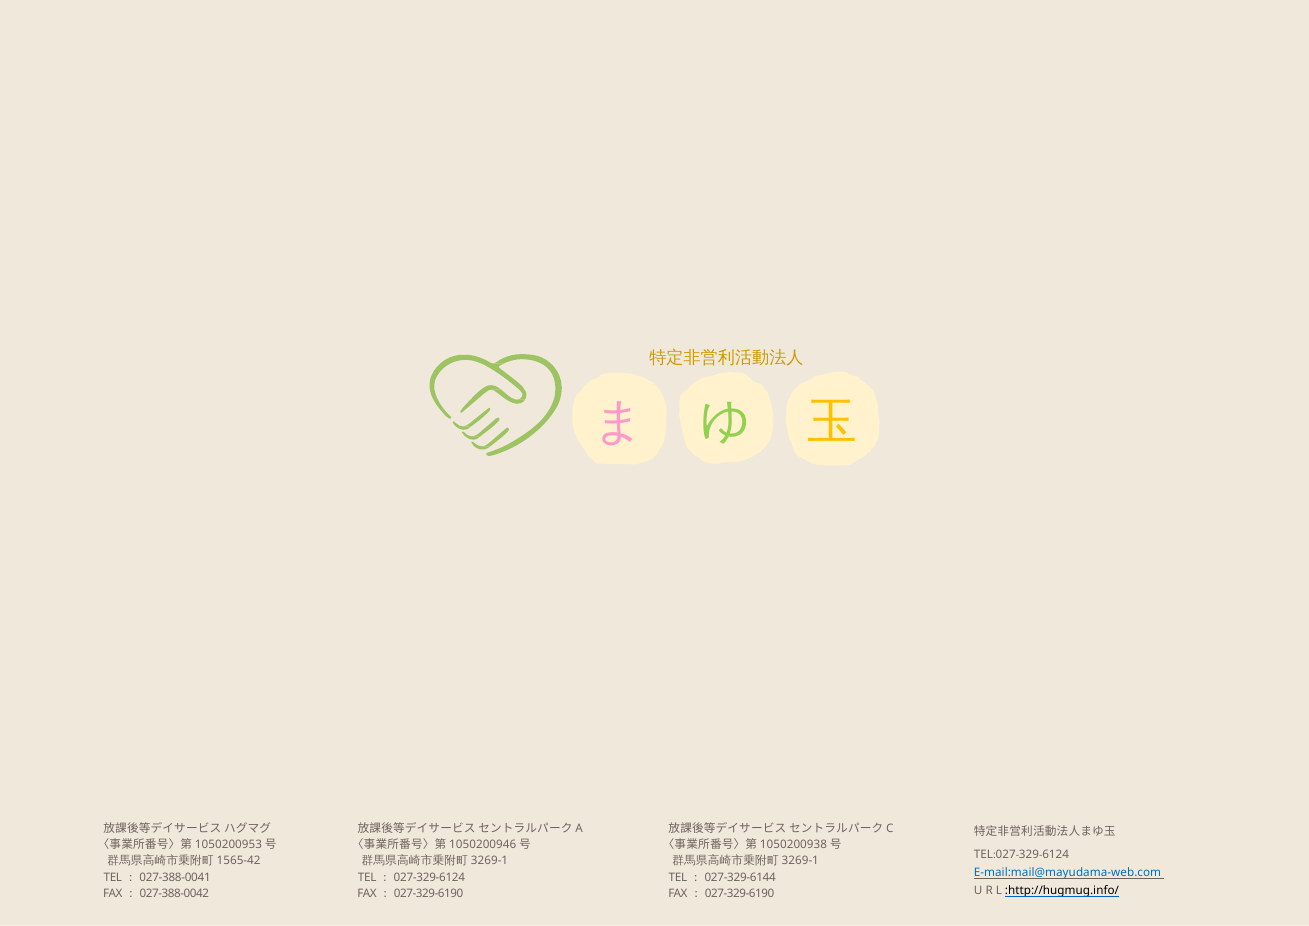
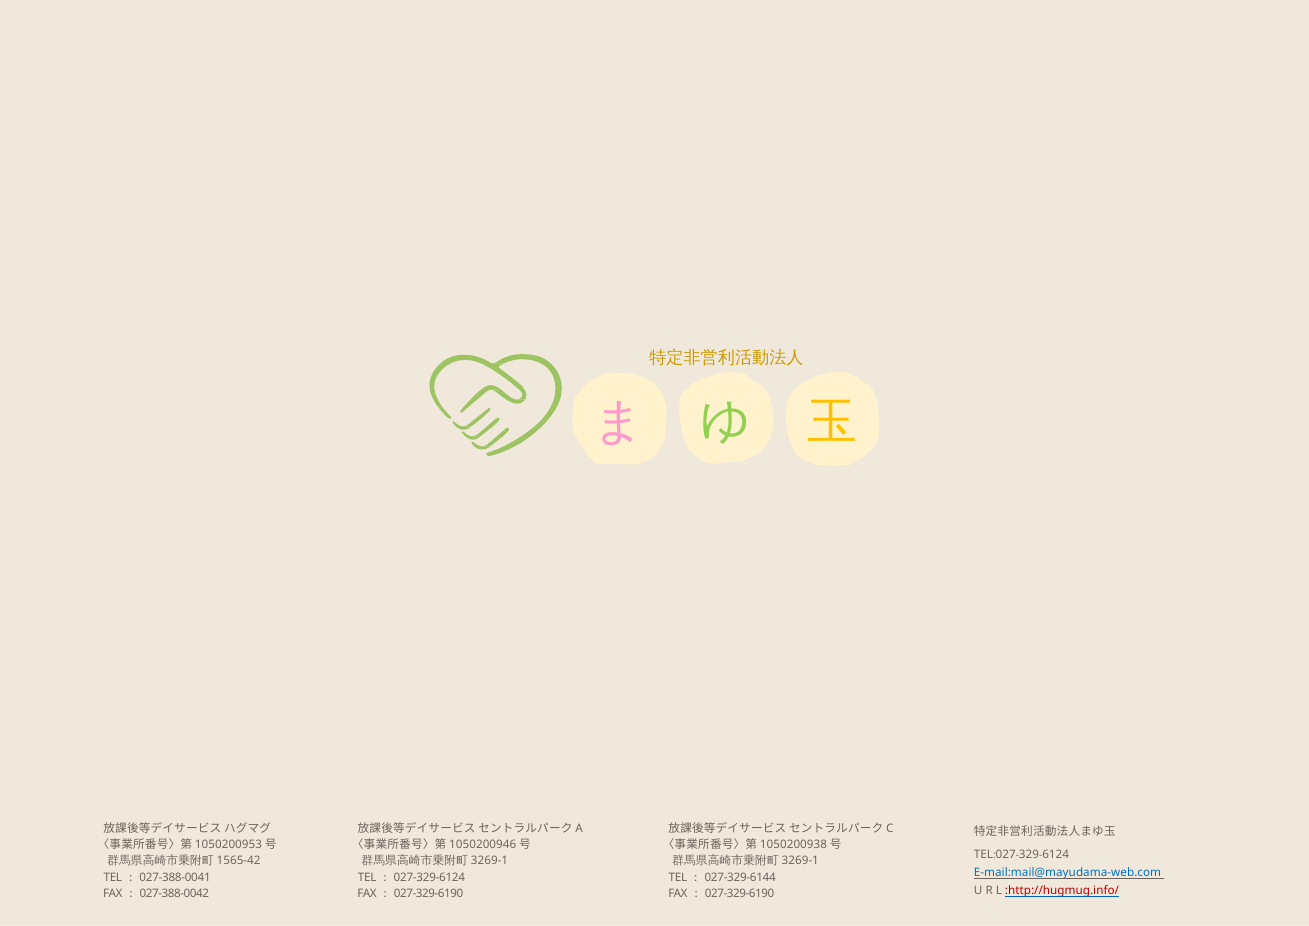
:http://hugmug.info/ colour: black -> red
